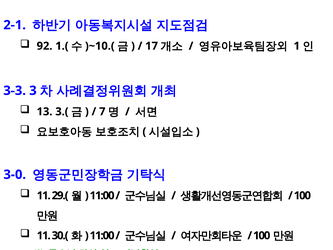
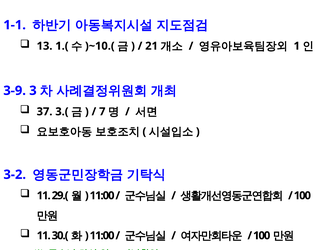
2-1: 2-1 -> 1-1
92: 92 -> 13
17: 17 -> 21
3-3: 3-3 -> 3-9
13: 13 -> 37
3-0: 3-0 -> 3-2
